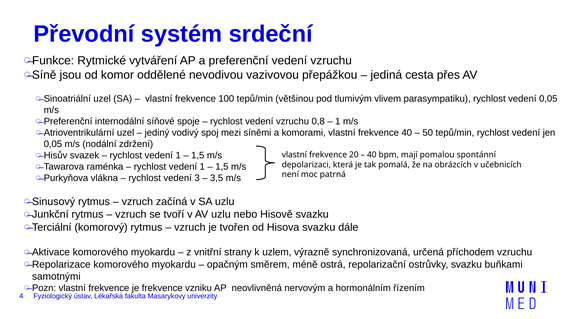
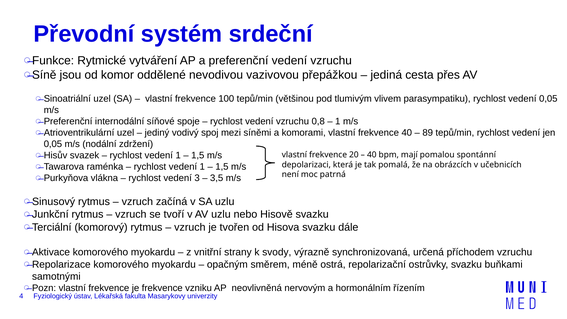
50: 50 -> 89
uzlem: uzlem -> svody
